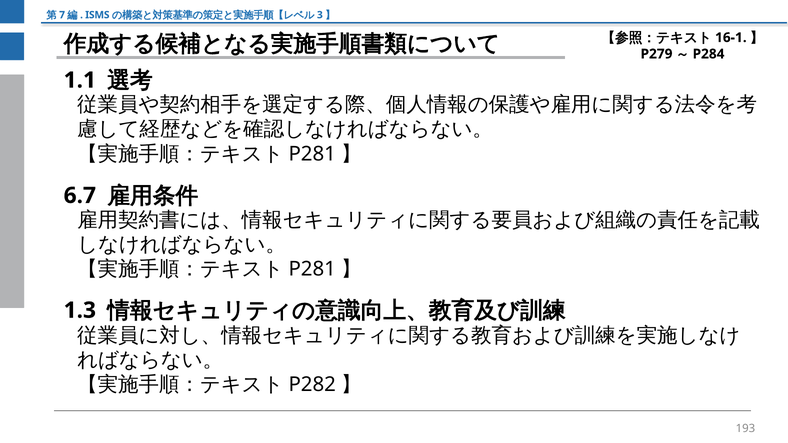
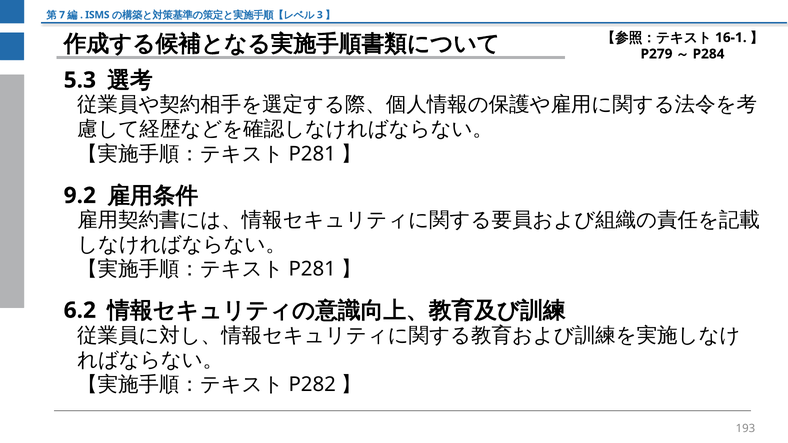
1.1: 1.1 -> 5.3
6.7: 6.7 -> 9.2
1.3: 1.3 -> 6.2
